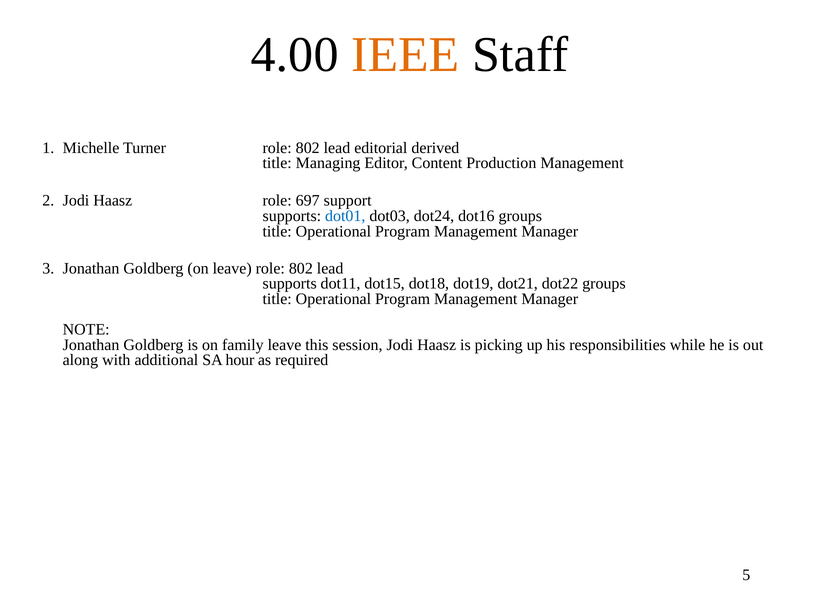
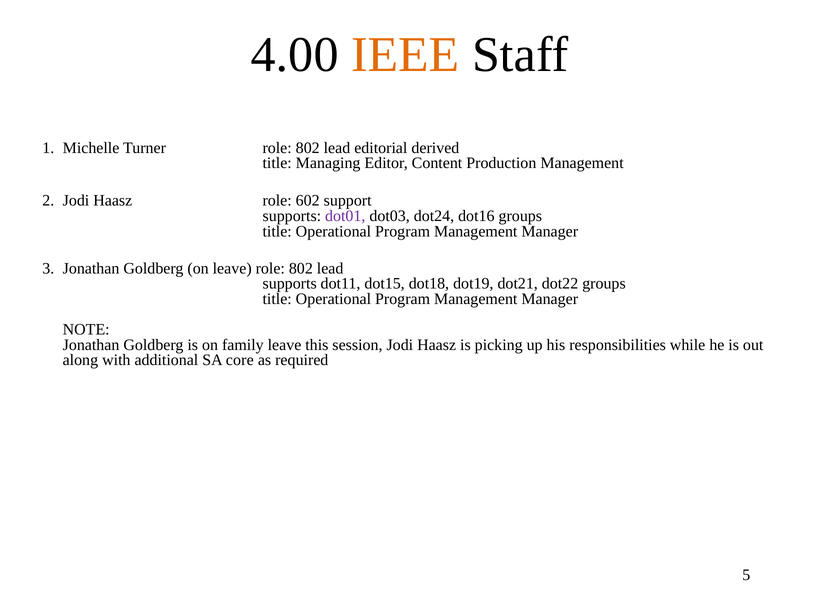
697: 697 -> 602
dot01 colour: blue -> purple
hour: hour -> core
